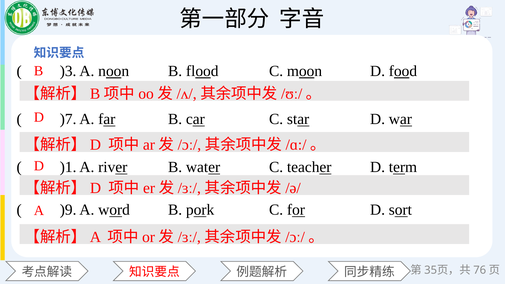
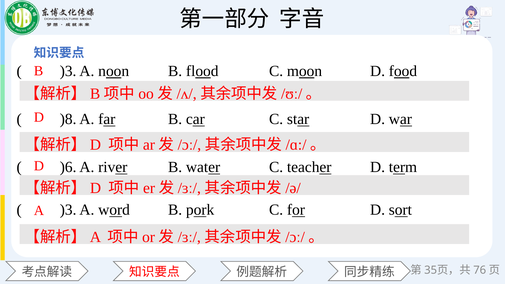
)7: )7 -> )8
)1: )1 -> )6
)9 at (68, 210): )9 -> )3
